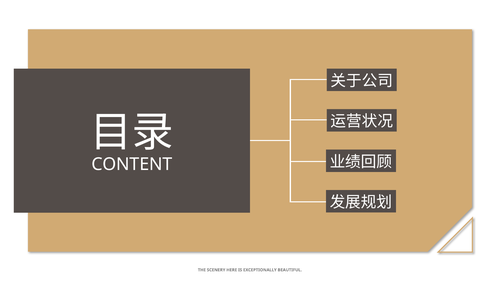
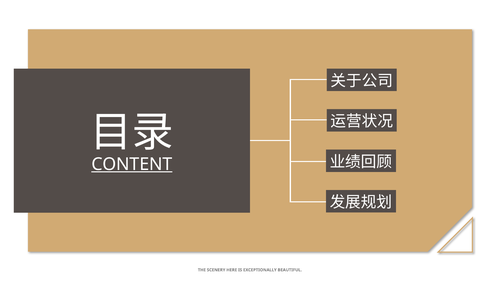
CONTENT underline: none -> present
